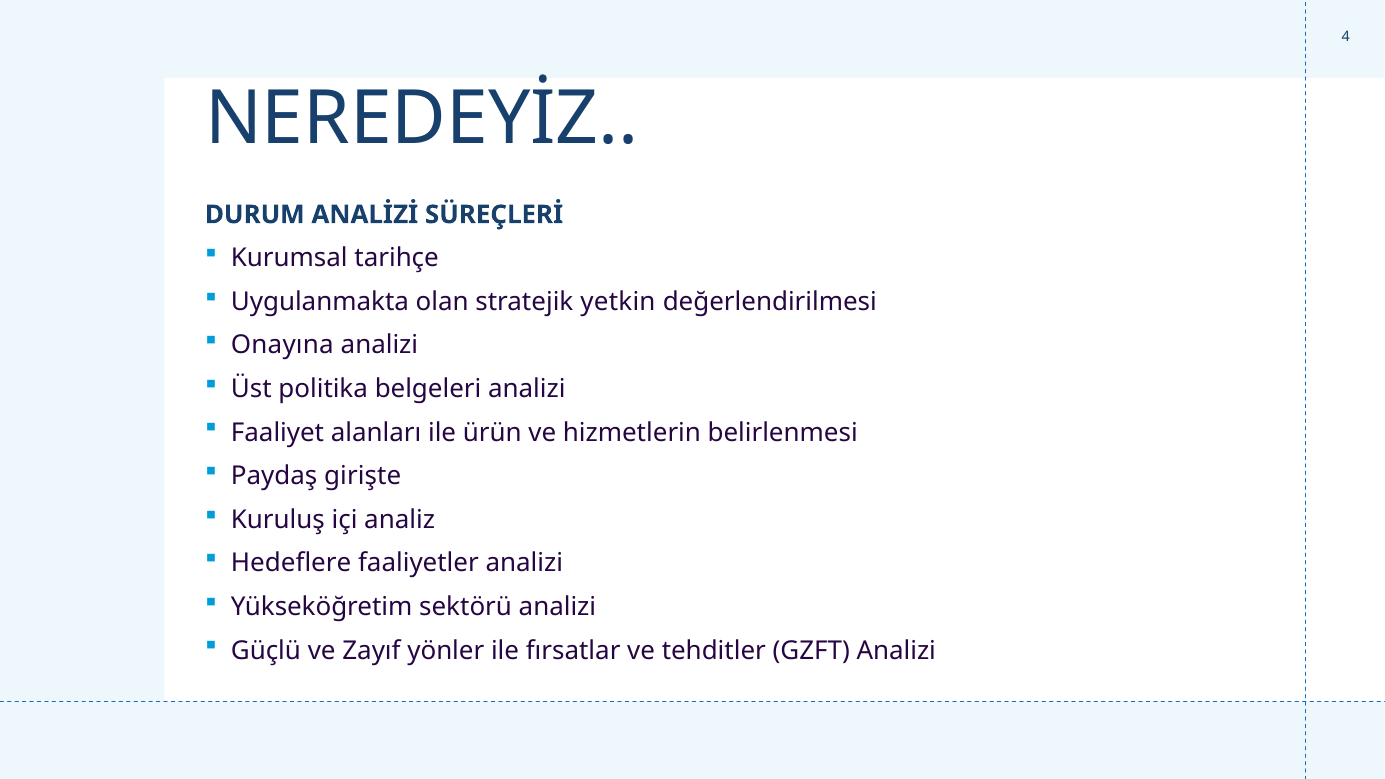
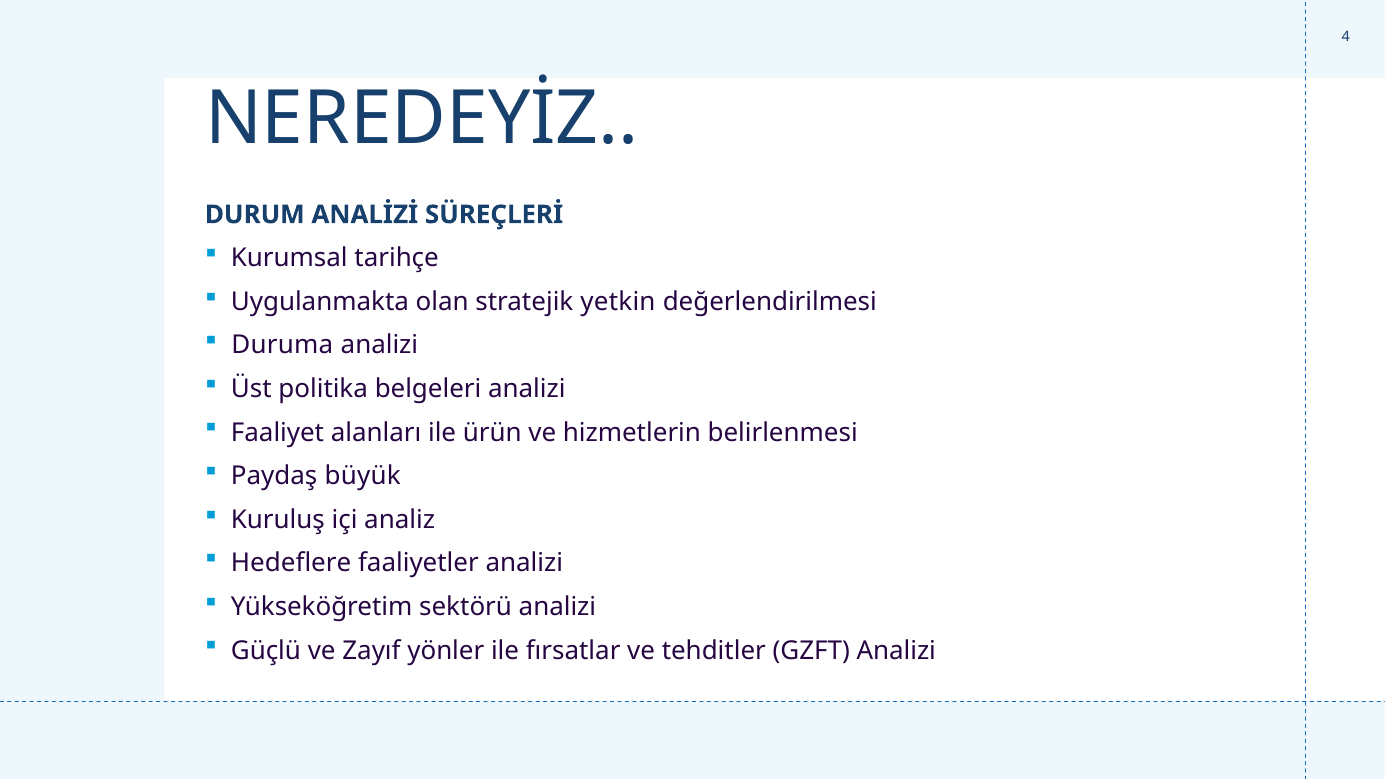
Onayına: Onayına -> Duruma
girişte: girişte -> büyük
